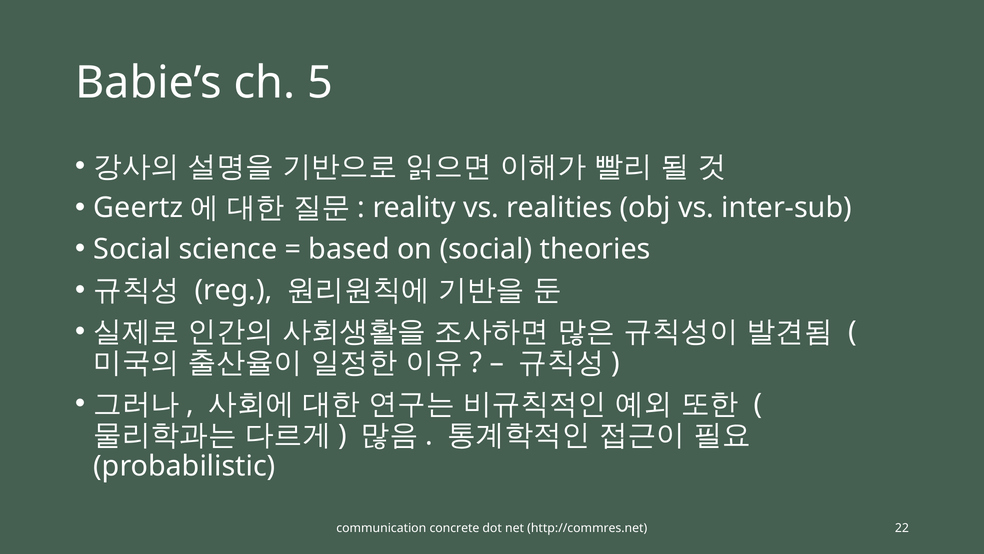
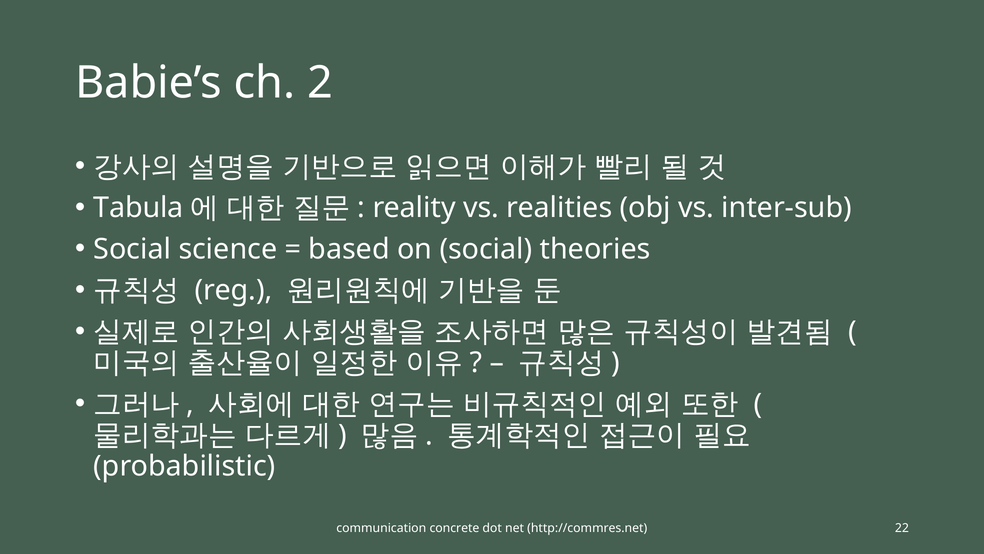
5: 5 -> 2
Geertz: Geertz -> Tabula
